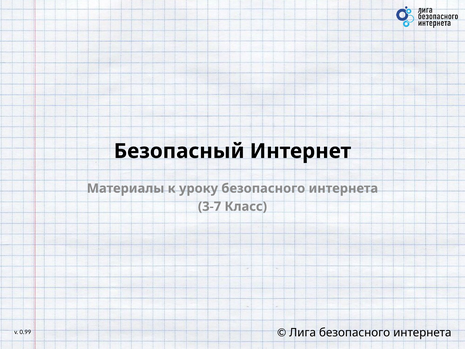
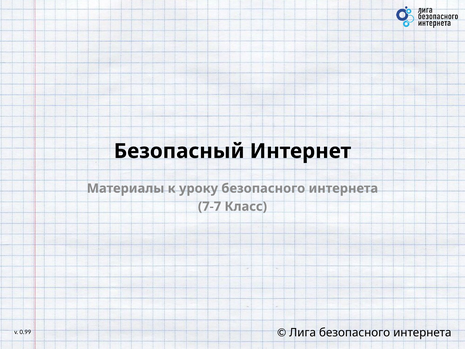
3-7: 3-7 -> 7-7
